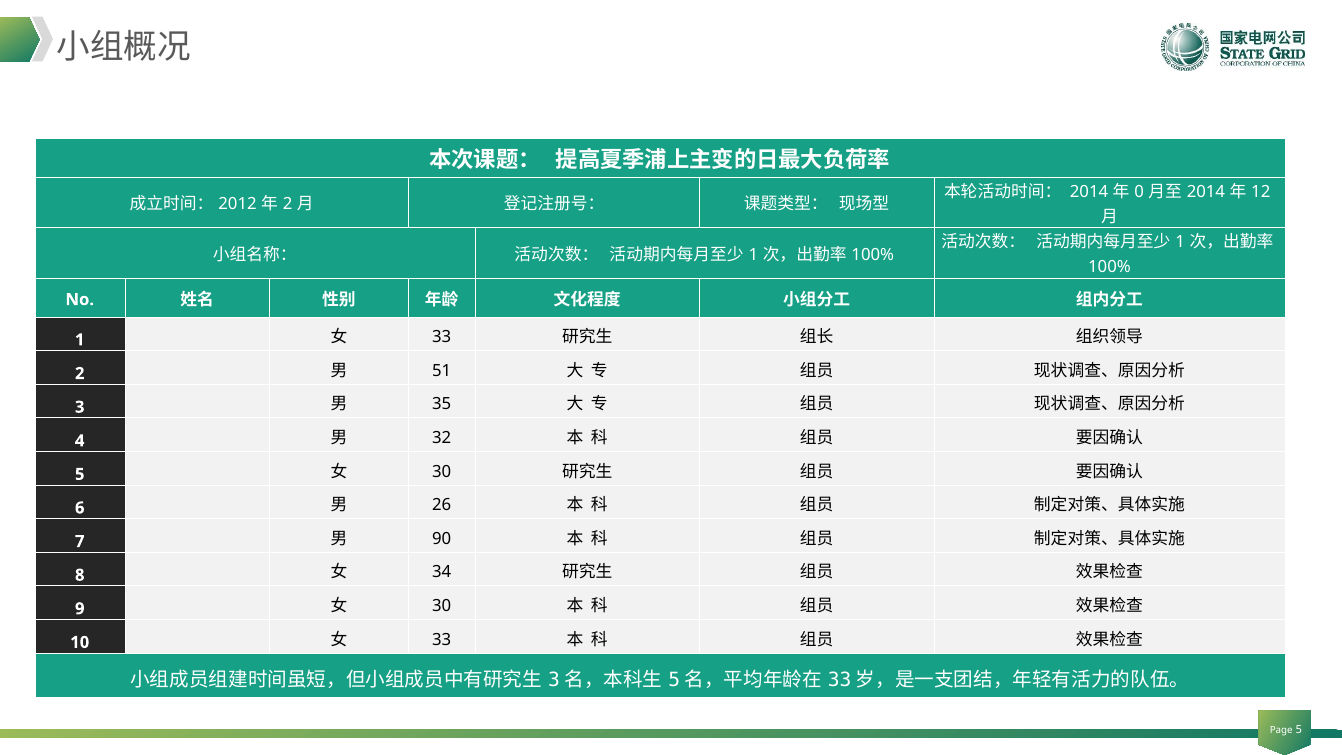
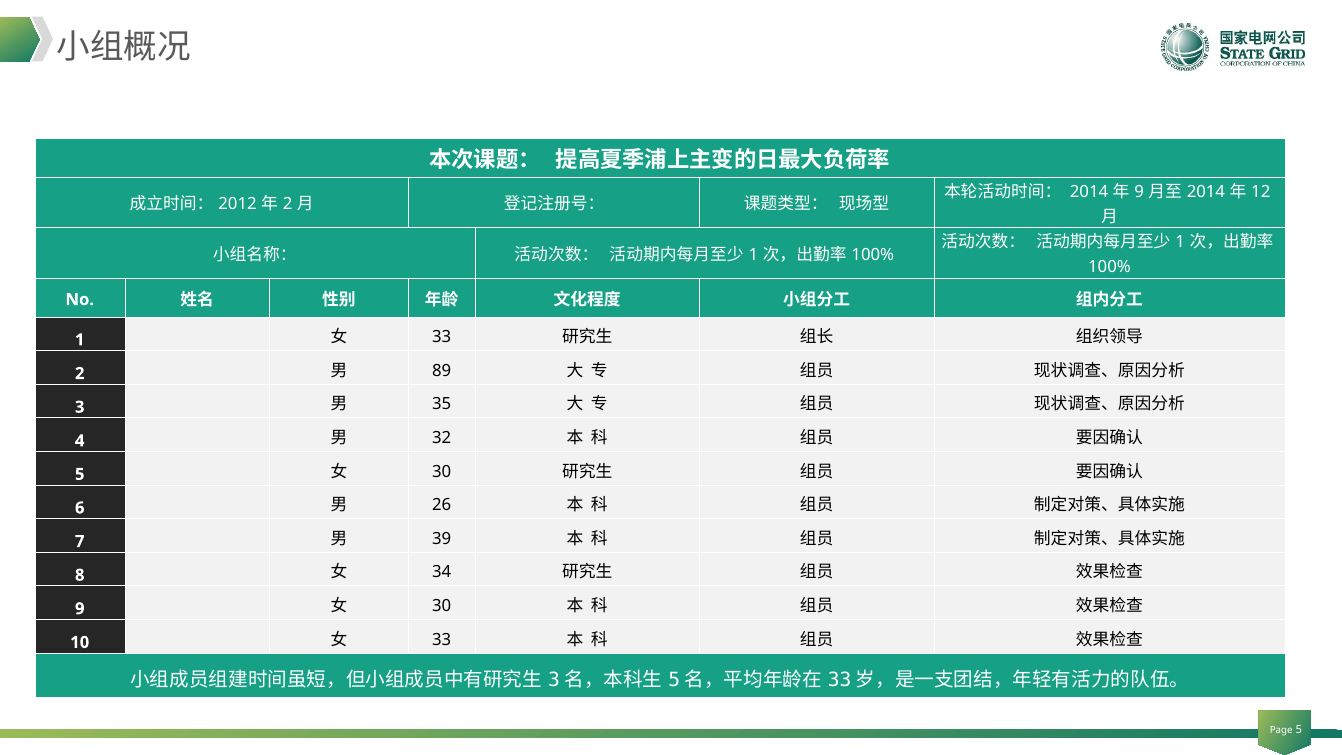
0 at (1139, 192): 0 -> 9
51: 51 -> 89
90: 90 -> 39
